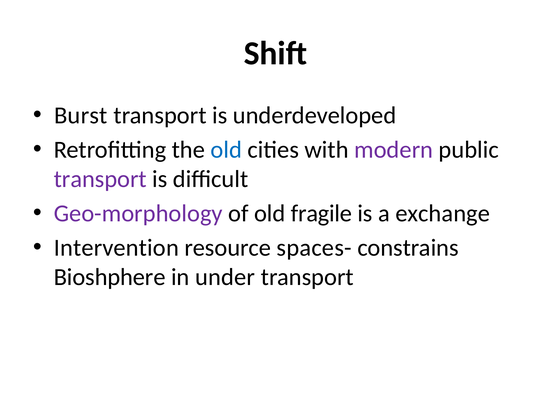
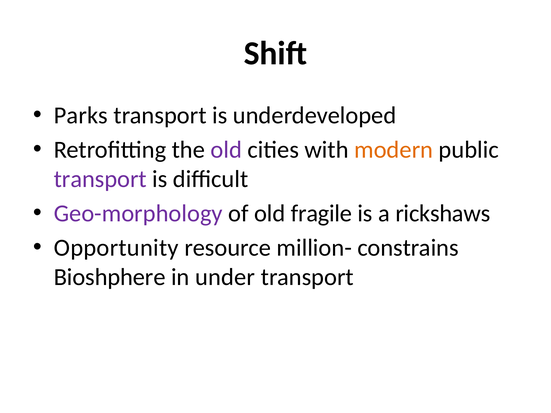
Burst: Burst -> Parks
old at (226, 150) colour: blue -> purple
modern colour: purple -> orange
exchange: exchange -> rickshaws
Intervention: Intervention -> Opportunity
spaces-: spaces- -> million-
